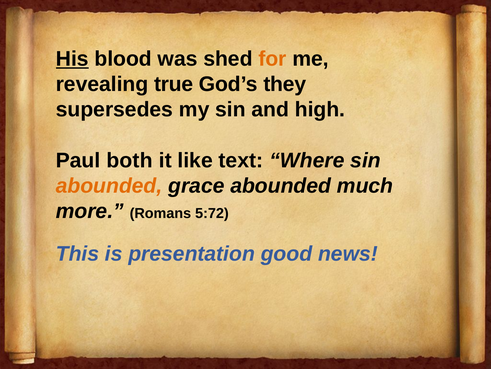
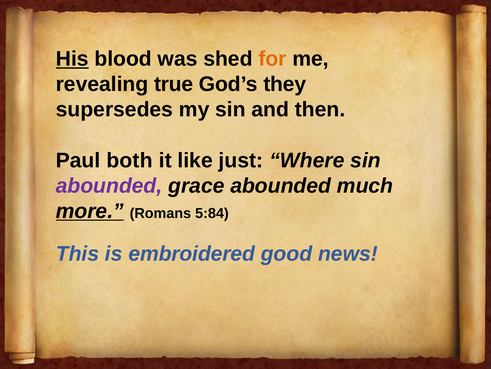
high: high -> then
text: text -> just
abounded at (109, 185) colour: orange -> purple
more underline: none -> present
5:72: 5:72 -> 5:84
presentation: presentation -> embroidered
